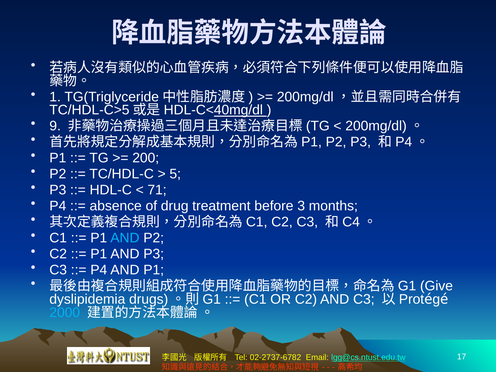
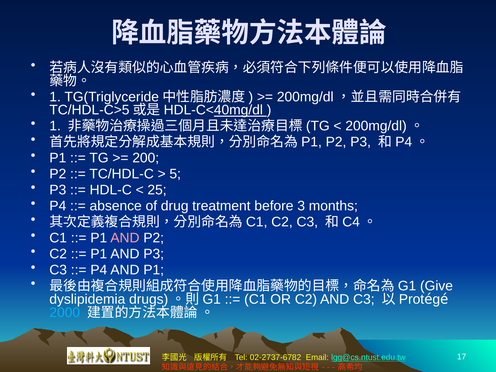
9 at (55, 126): 9 -> 1
71: 71 -> 25
AND at (125, 238) colour: light blue -> pink
